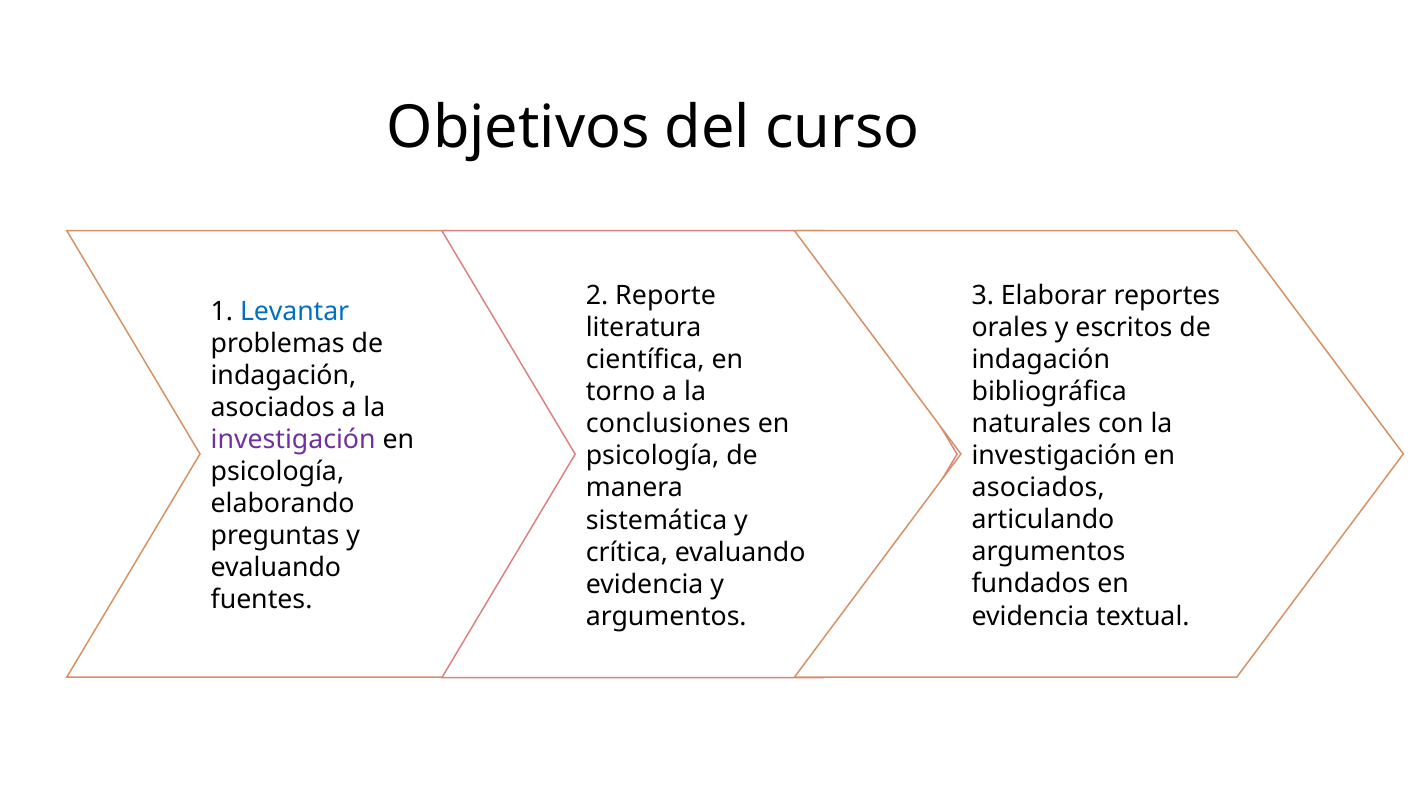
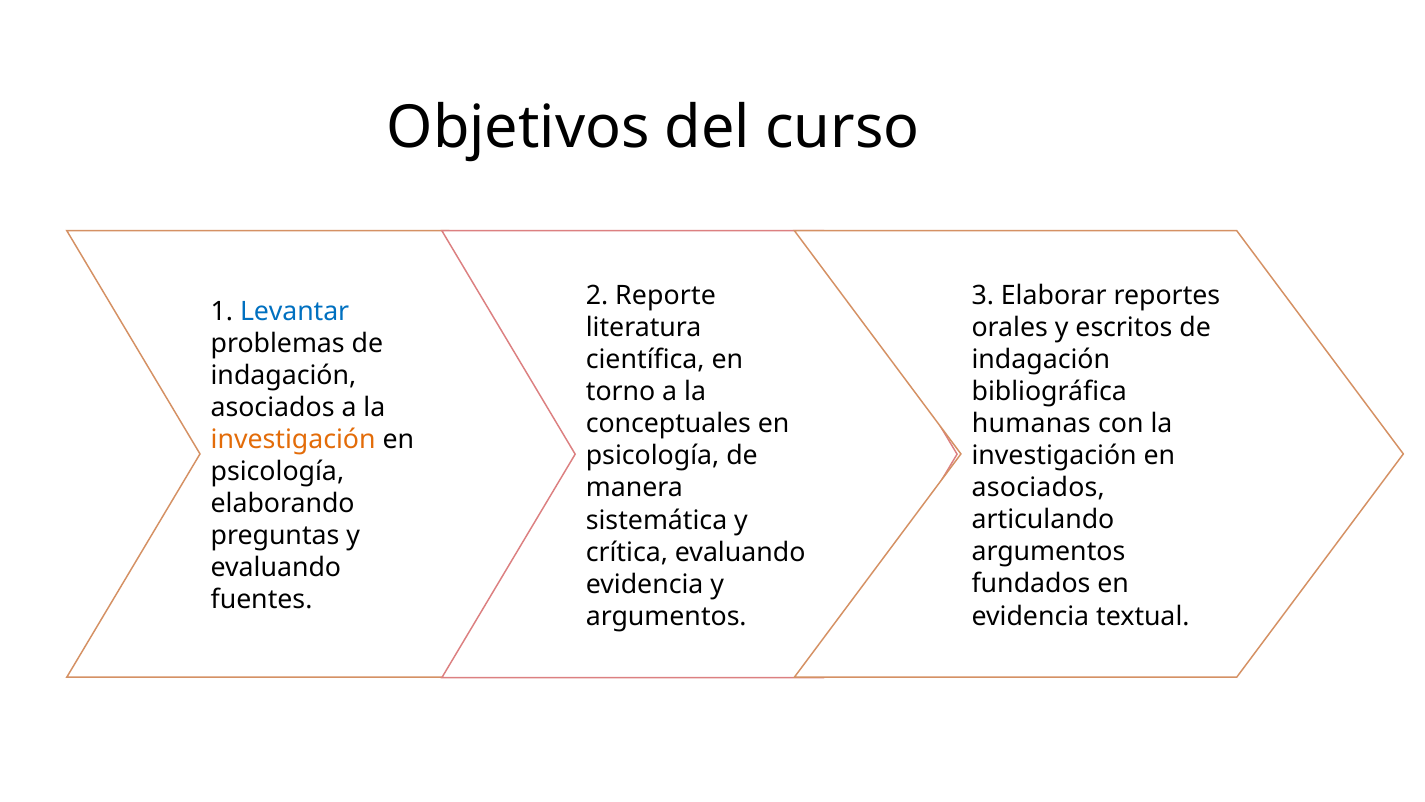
naturales: naturales -> humanas
conclusiones: conclusiones -> conceptuales
investigación at (293, 440) colour: purple -> orange
